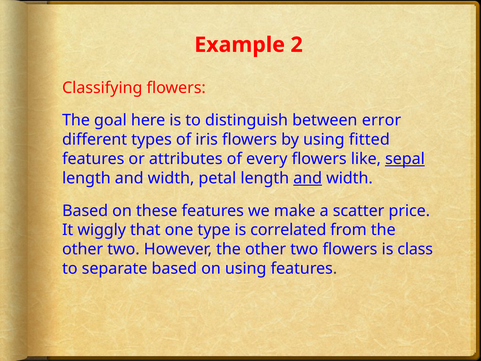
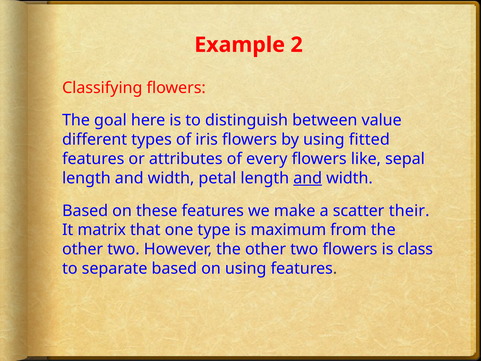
error: error -> value
sepal underline: present -> none
price: price -> their
wiggly: wiggly -> matrix
correlated: correlated -> maximum
